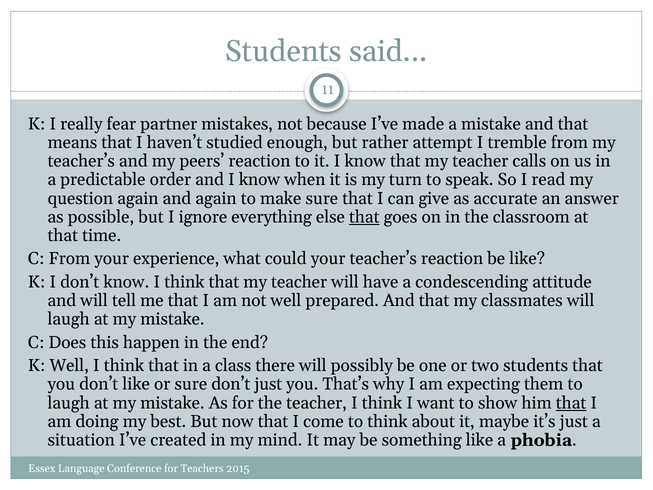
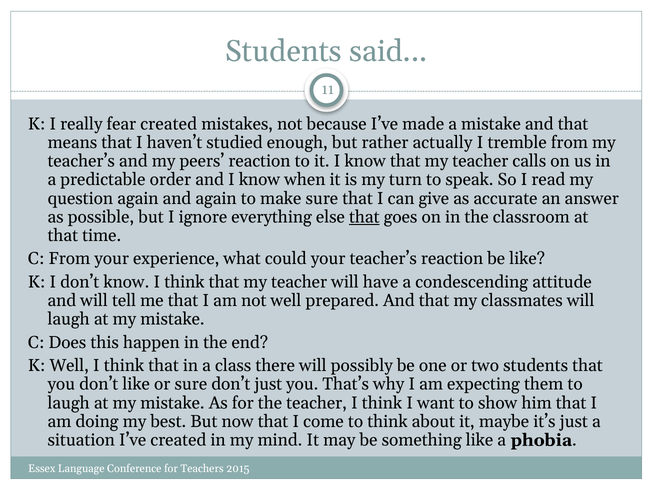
fear partner: partner -> created
attempt: attempt -> actually
that at (571, 403) underline: present -> none
